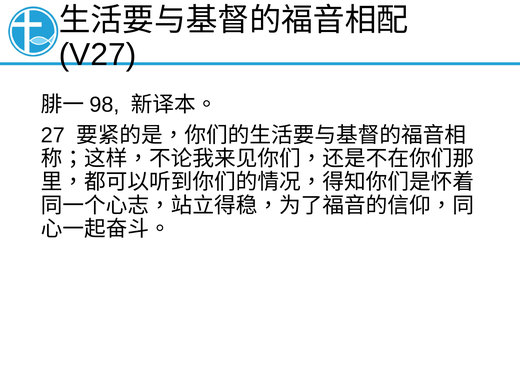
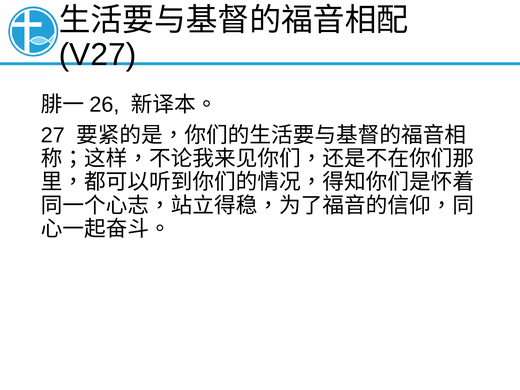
98: 98 -> 26
